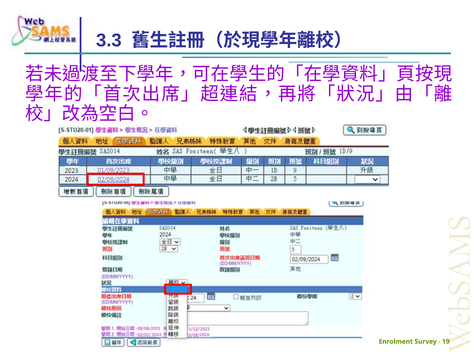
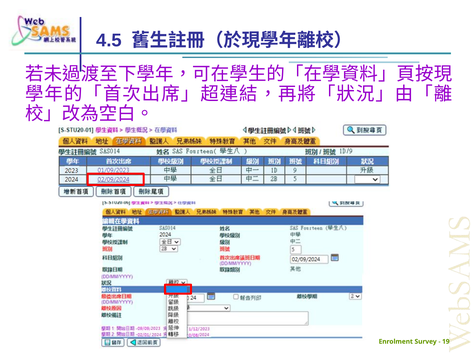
3.3: 3.3 -> 4.5
